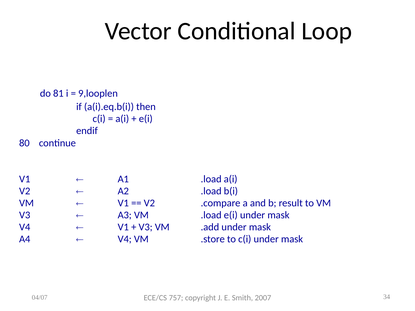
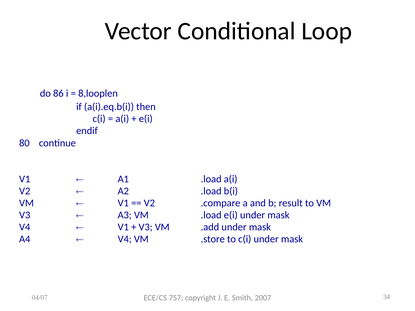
81: 81 -> 86
9,looplen: 9,looplen -> 8,looplen
